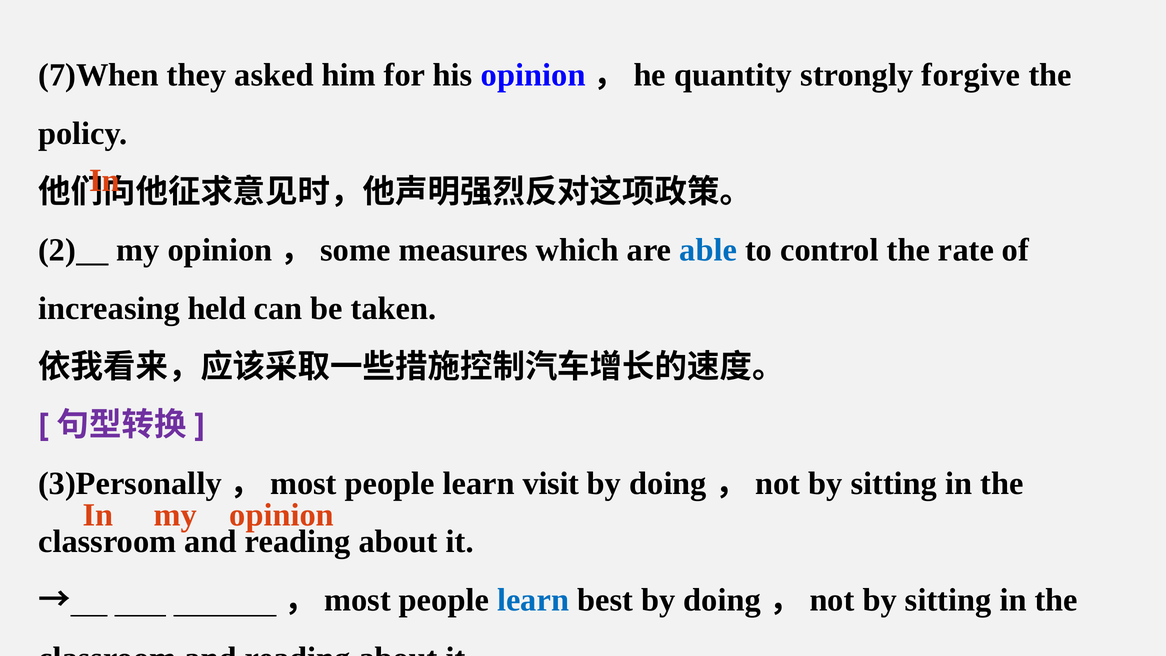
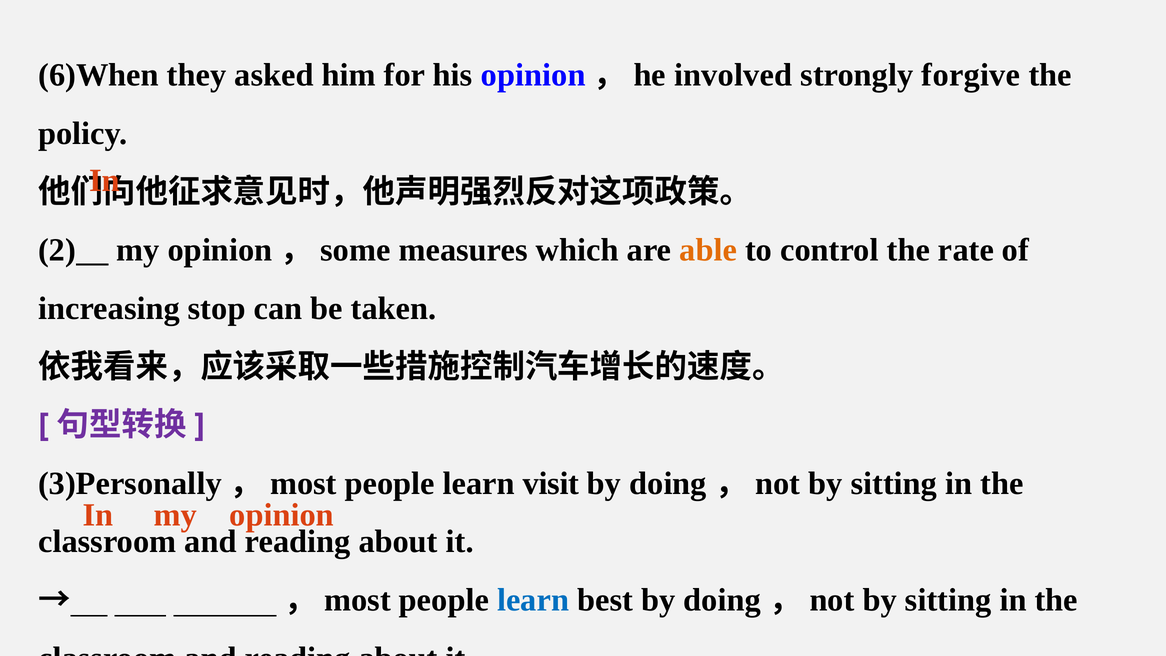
7)When: 7)When -> 6)When
quantity: quantity -> involved
able colour: blue -> orange
held: held -> stop
